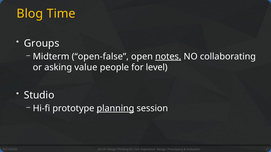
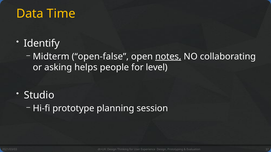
Blog: Blog -> Data
Groups: Groups -> Identify
value: value -> helps
planning underline: present -> none
